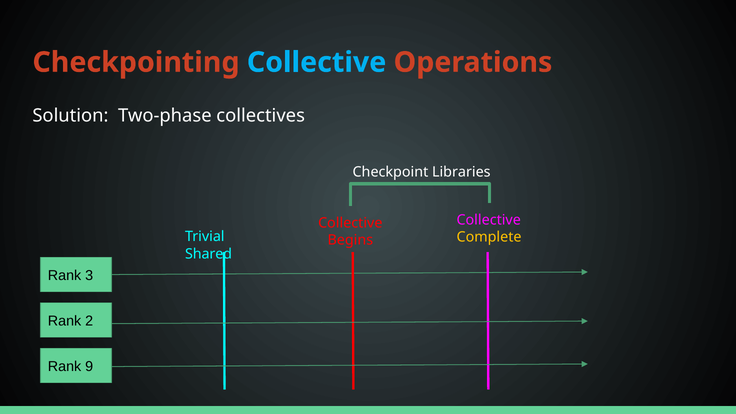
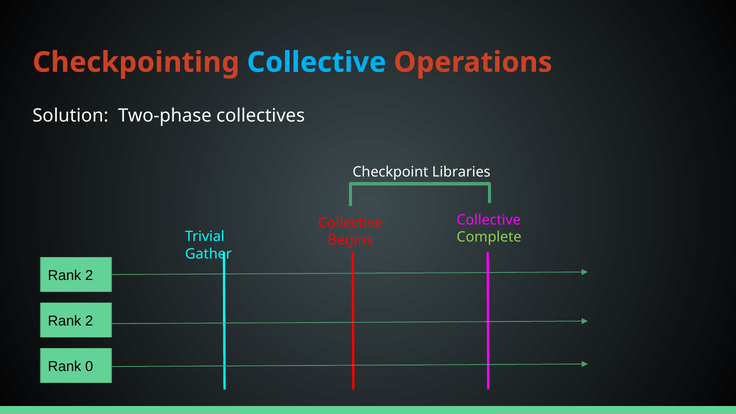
Complete colour: yellow -> light green
Shared: Shared -> Gather
3 at (89, 276): 3 -> 2
9: 9 -> 0
